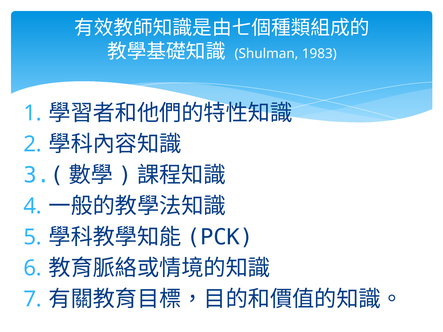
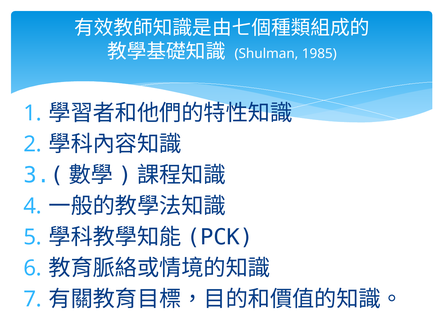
1983: 1983 -> 1985
